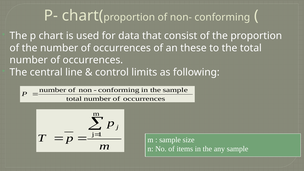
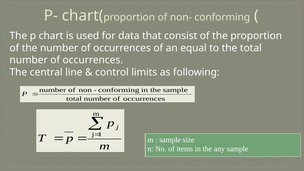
these: these -> equal
